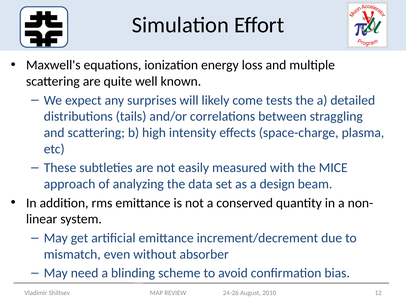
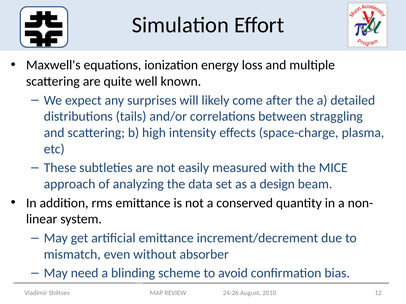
tests: tests -> after
